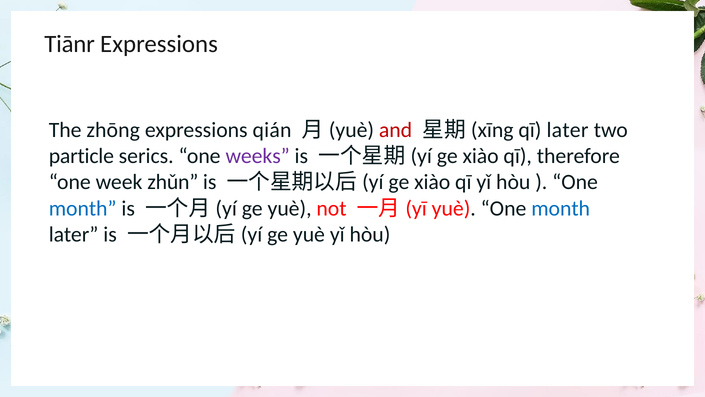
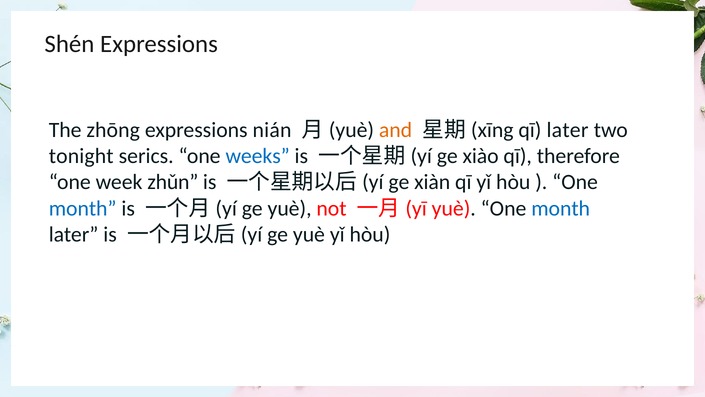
Tiānr: Tiānr -> Shén
qián: qián -> nián
and colour: red -> orange
particle: particle -> tonight
weeks colour: purple -> blue
xiào at (432, 182): xiào -> xiàn
